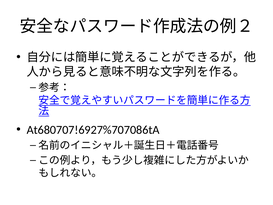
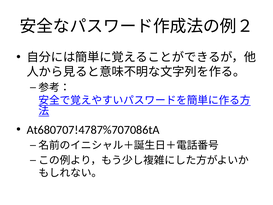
At680707!6927%707086tA: At680707!6927%707086tA -> At680707!4787%707086tA
